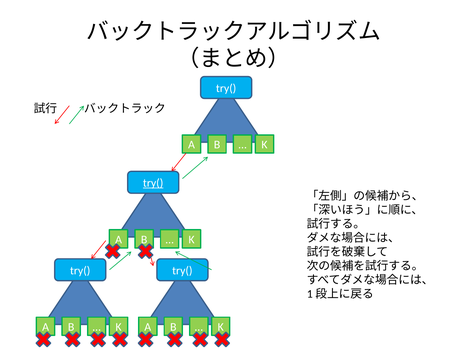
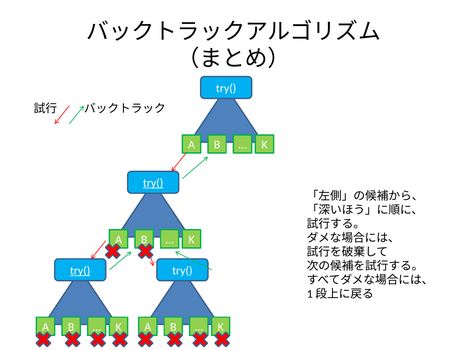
try( at (80, 271) underline: none -> present
